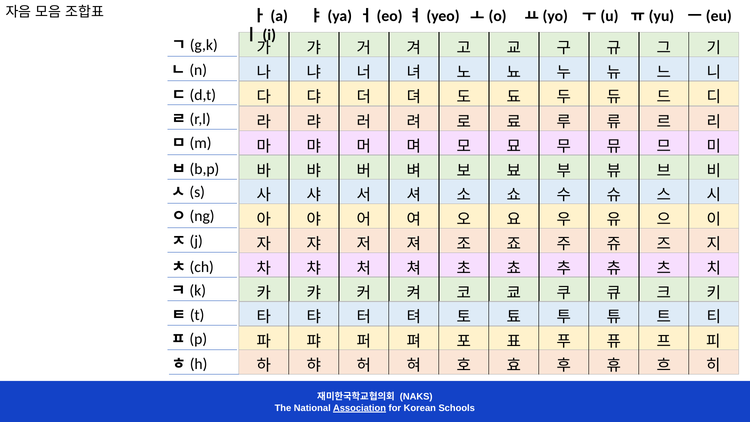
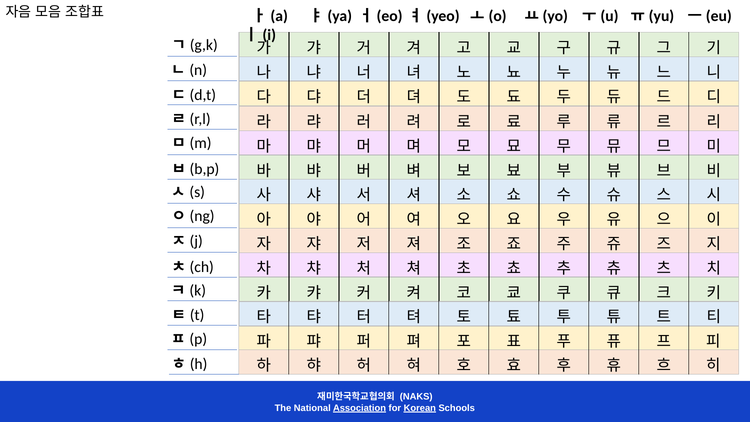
Korean underline: none -> present
